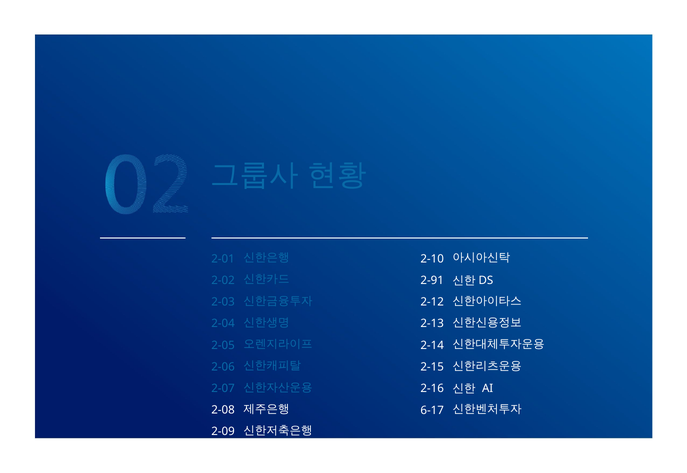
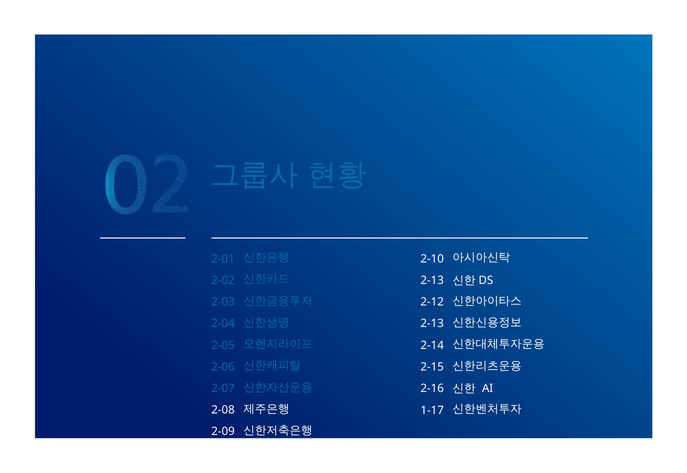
2-91 at (432, 280): 2-91 -> 2-13
6-17: 6-17 -> 1-17
